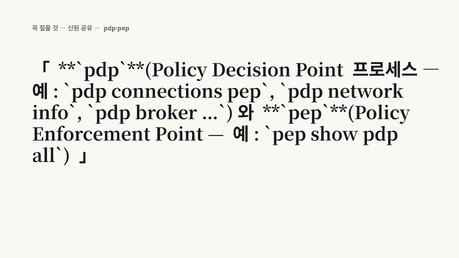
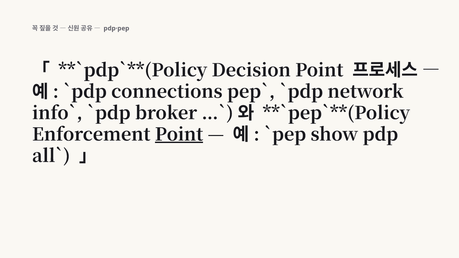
Point at (179, 135) underline: none -> present
